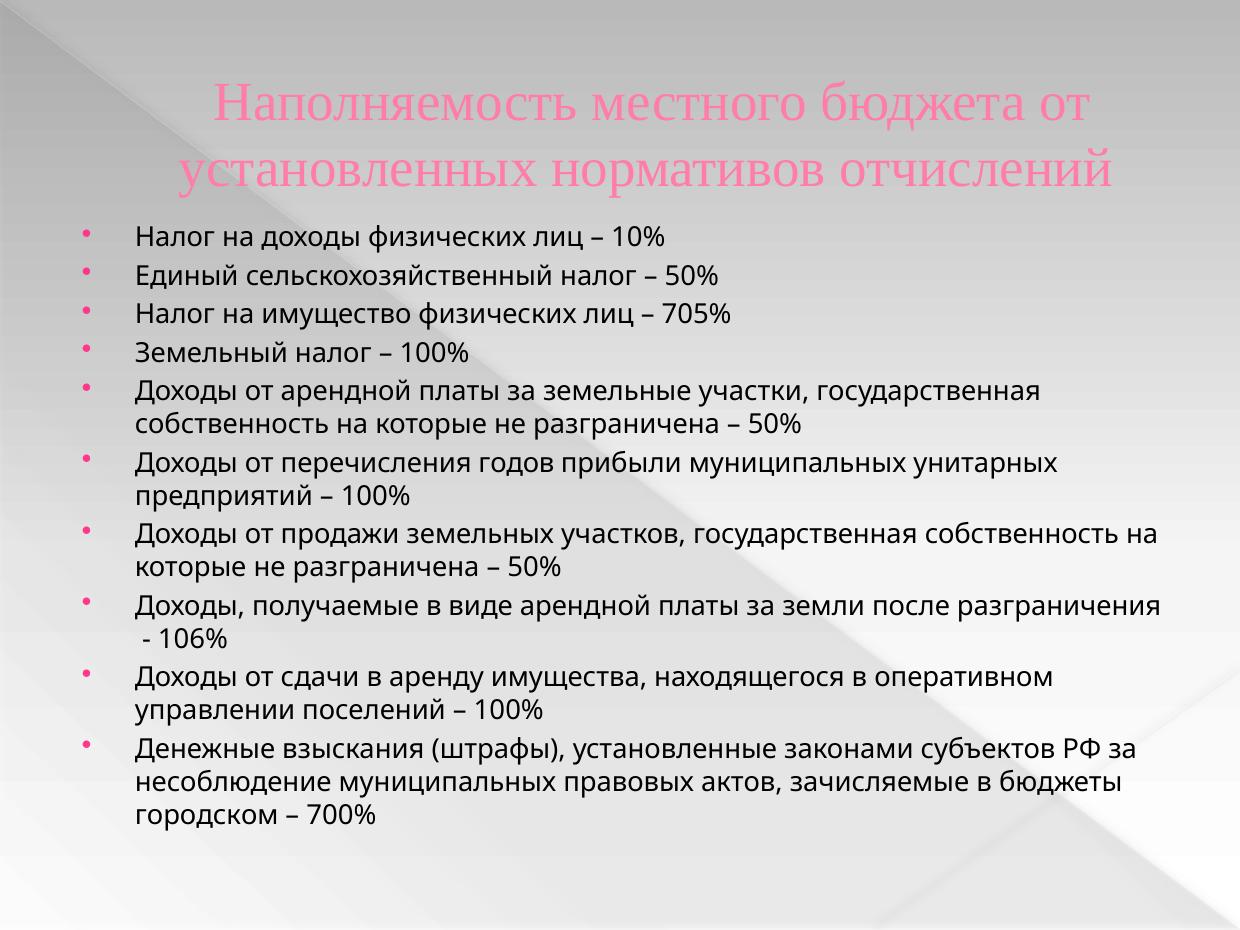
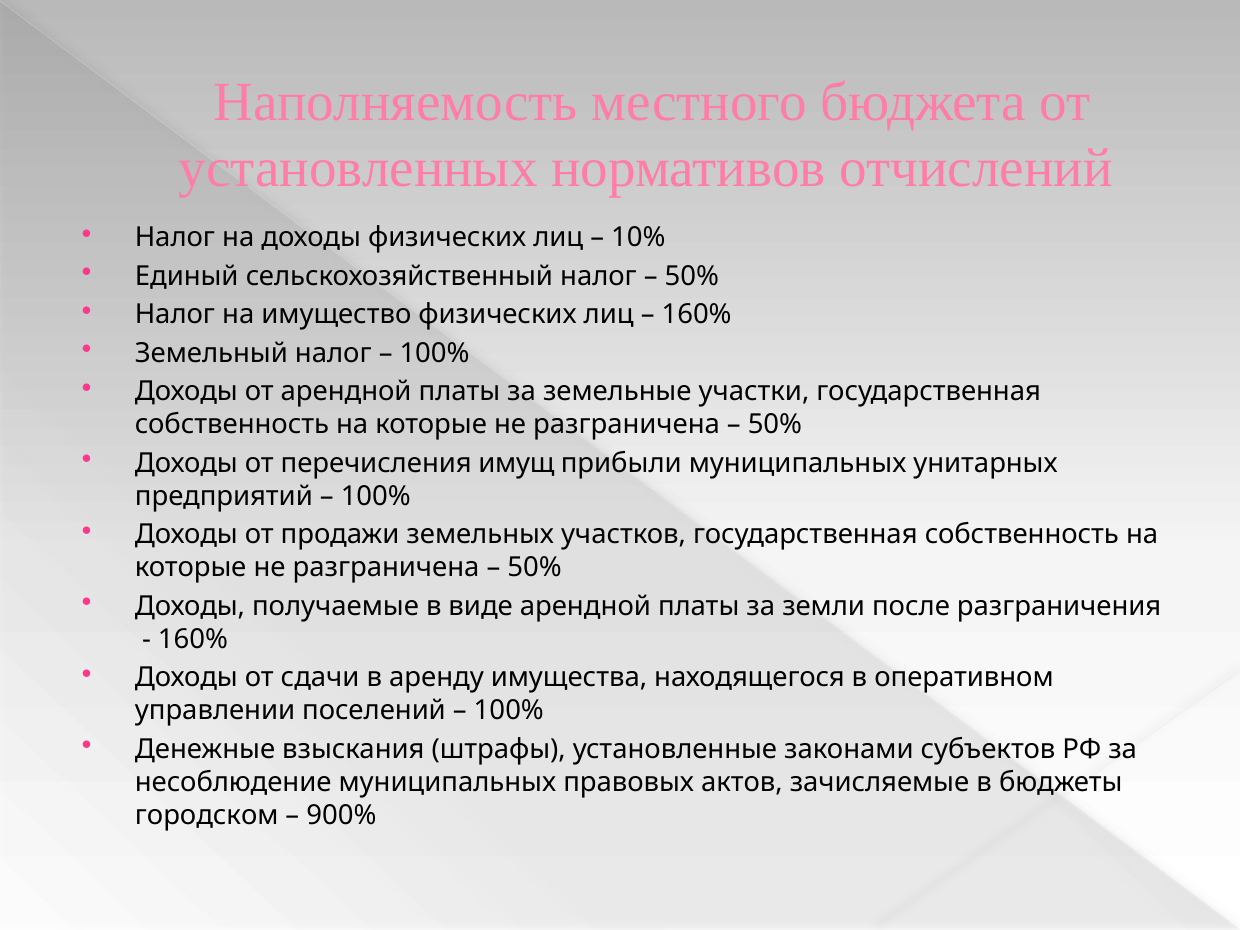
705% at (697, 315): 705% -> 160%
годов: годов -> имущ
106% at (193, 639): 106% -> 160%
700%: 700% -> 900%
